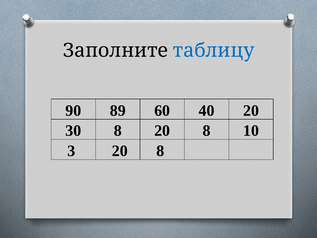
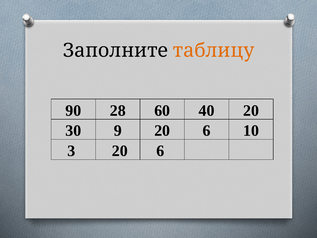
таблицу colour: blue -> orange
89: 89 -> 28
30 8: 8 -> 9
8 at (207, 131): 8 -> 6
3 20 8: 8 -> 6
